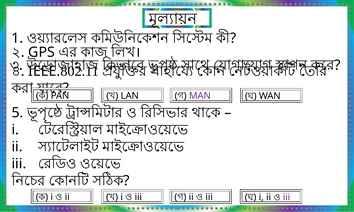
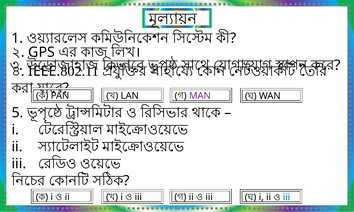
iii at (287, 198) colour: purple -> blue
